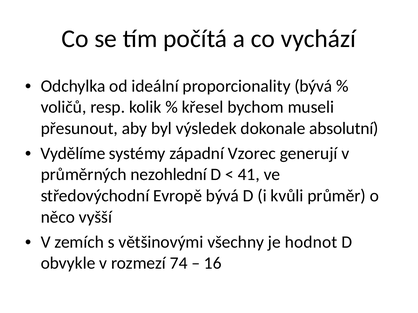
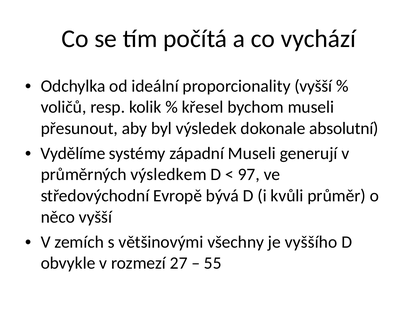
proporcionality bývá: bývá -> vyšší
západní Vzorec: Vzorec -> Museli
nezohlední: nezohlední -> výsledkem
41: 41 -> 97
hodnot: hodnot -> vyššího
74: 74 -> 27
16: 16 -> 55
